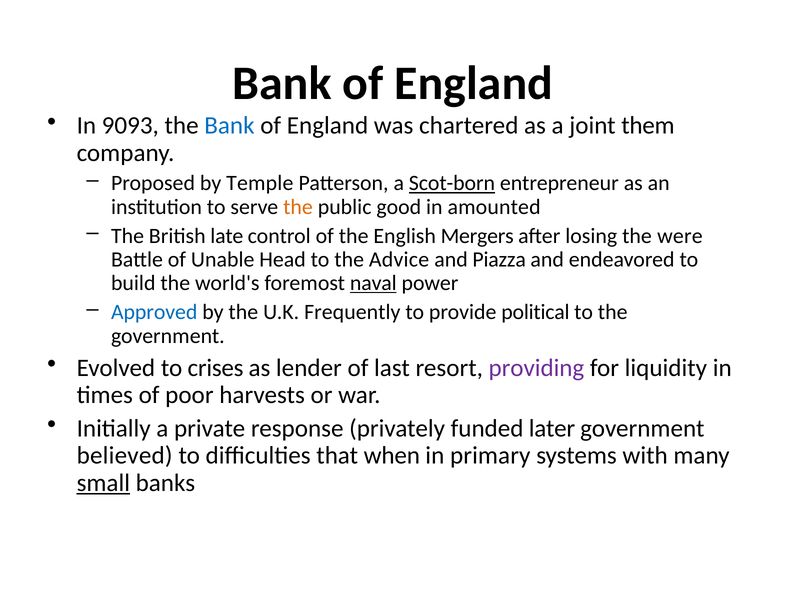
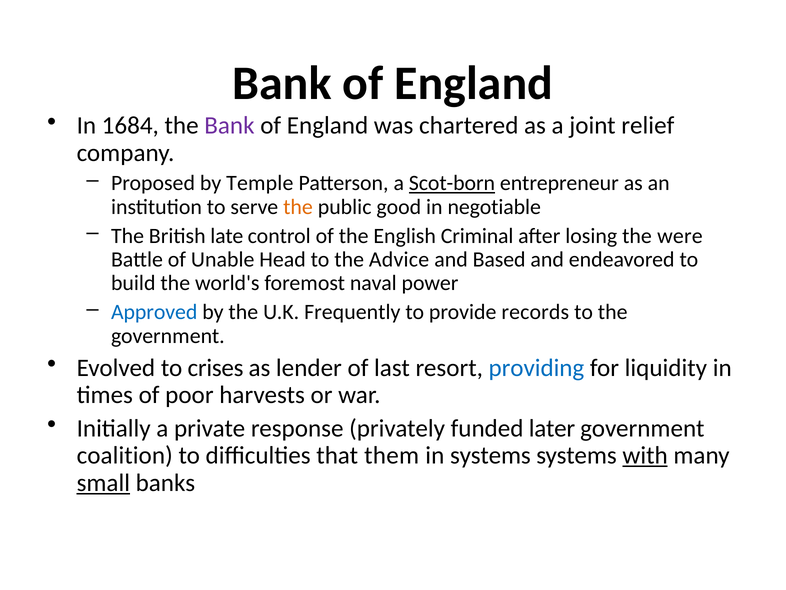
9093: 9093 -> 1684
Bank at (229, 126) colour: blue -> purple
them: them -> relief
amounted: amounted -> negotiable
Mergers: Mergers -> Criminal
Piazza: Piazza -> Based
naval underline: present -> none
political: political -> records
providing colour: purple -> blue
believed: believed -> coalition
when: when -> them
in primary: primary -> systems
with underline: none -> present
